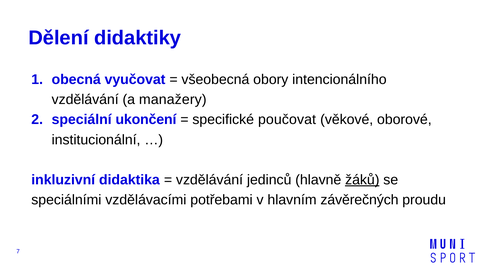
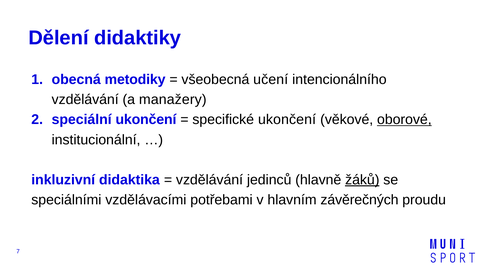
vyučovat: vyučovat -> metodiky
obory: obory -> učení
specifické poučovat: poučovat -> ukončení
oborové underline: none -> present
